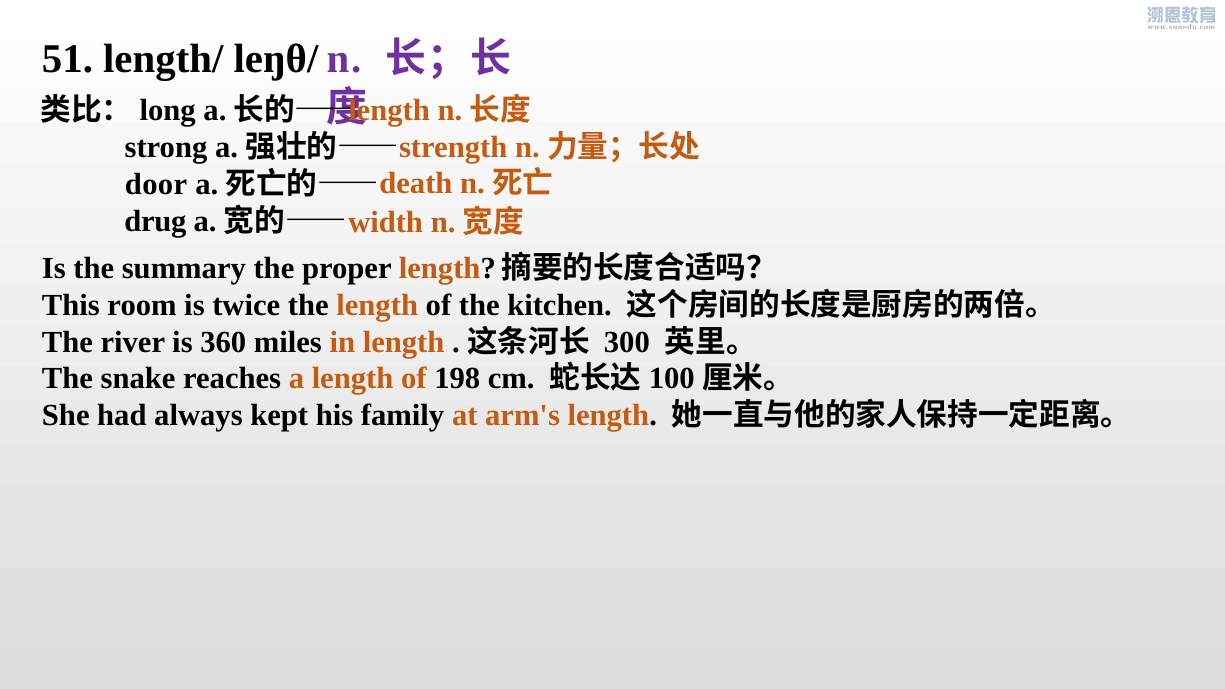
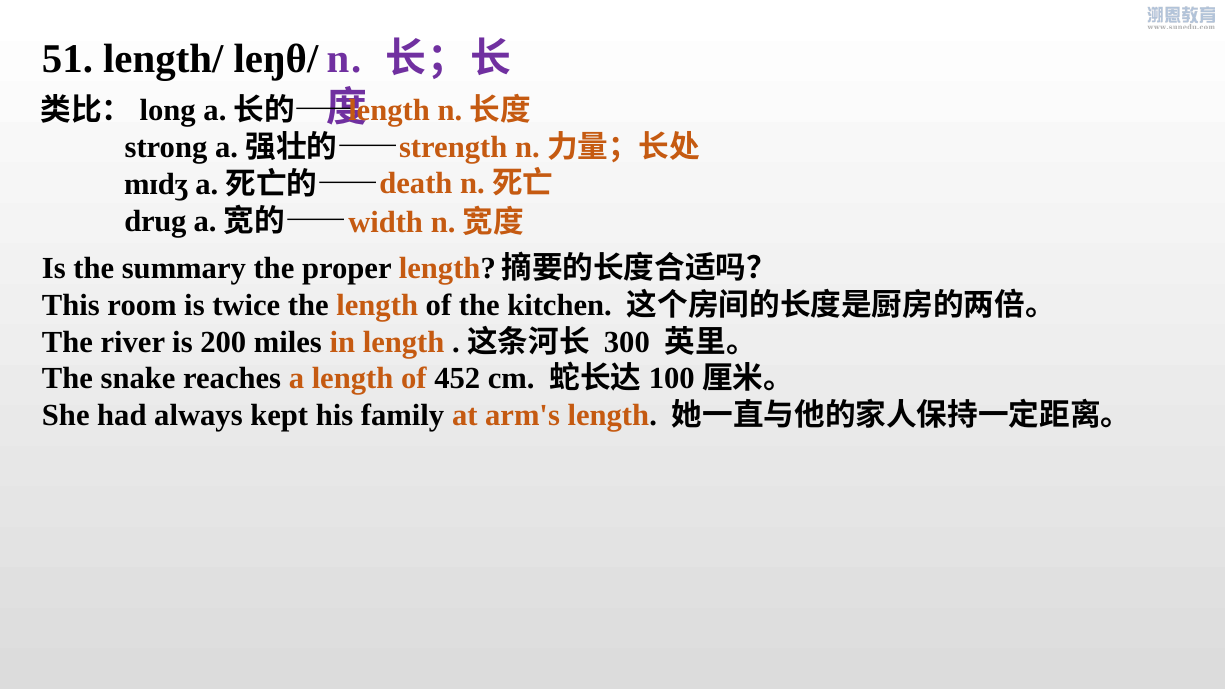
door: door -> mɪdʒ
360: 360 -> 200
198: 198 -> 452
